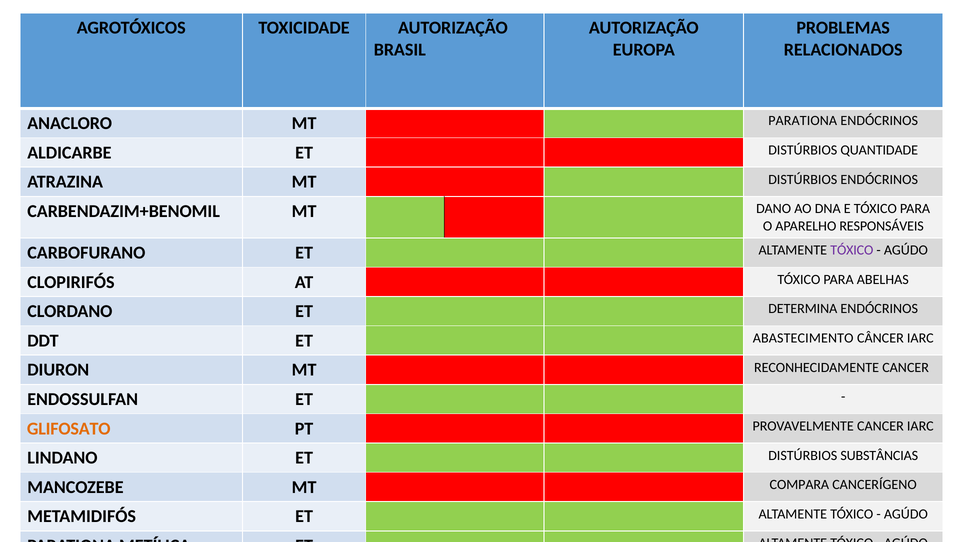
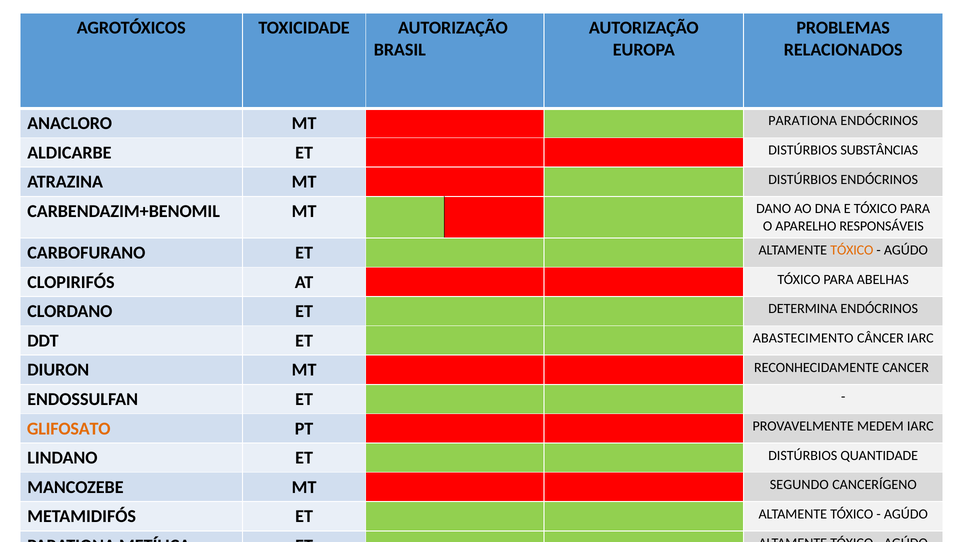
QUANTIDADE: QUANTIDADE -> SUBSTÂNCIAS
TÓXICO at (852, 250) colour: purple -> orange
PROVAVELMENTE CANCER: CANCER -> MEDEM
SUBSTÂNCIAS: SUBSTÂNCIAS -> QUANTIDADE
COMPARA: COMPARA -> SEGUNDO
